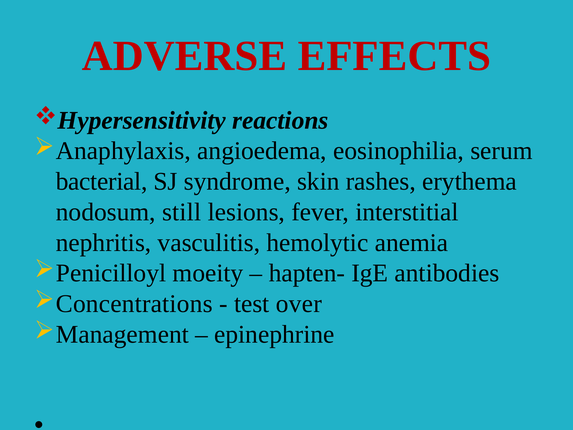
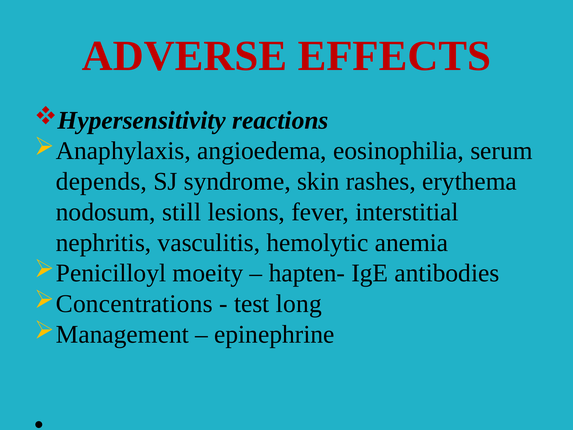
bacterial: bacterial -> depends
over: over -> long
